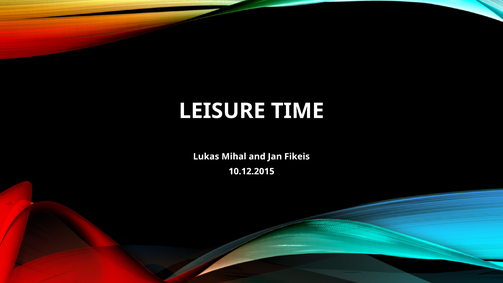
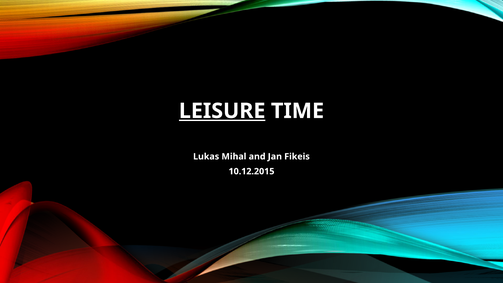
LEISURE underline: none -> present
